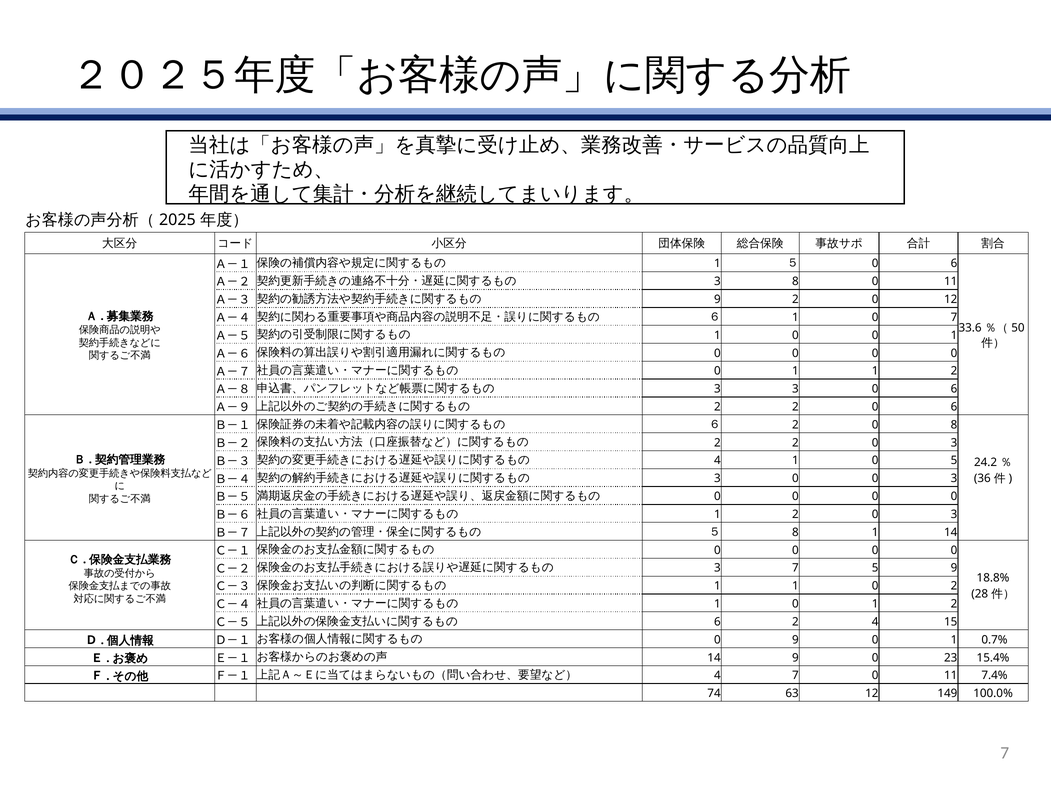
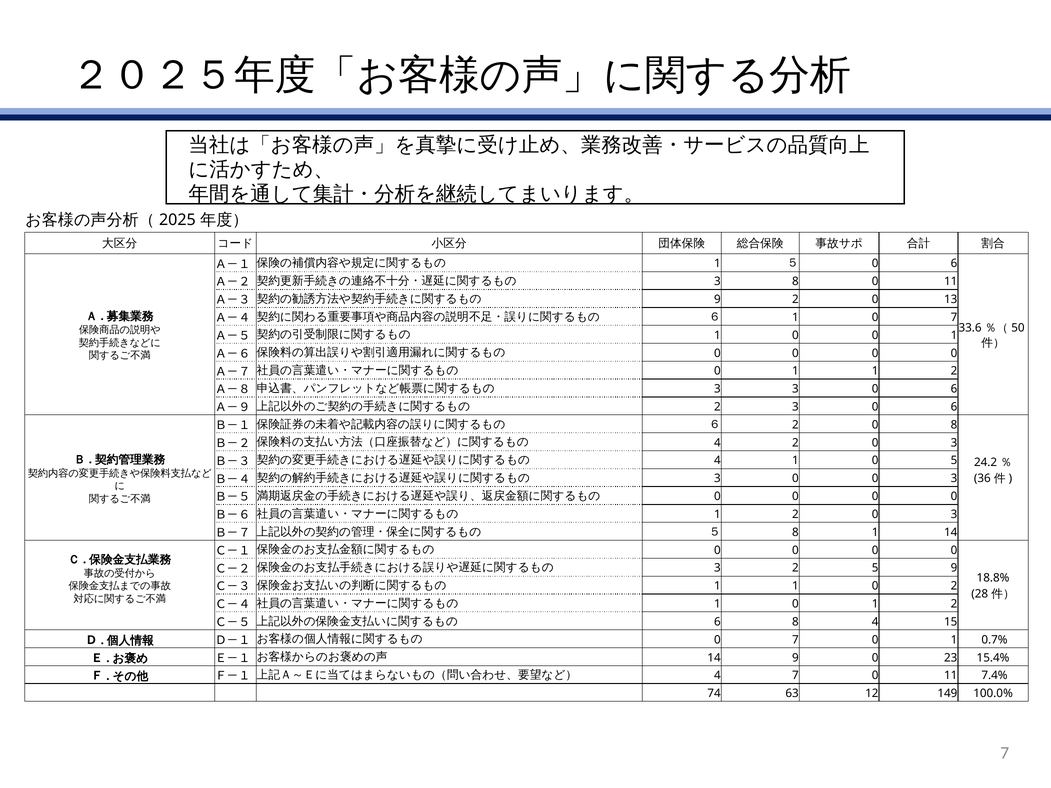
0 12: 12 -> 13
2 at (795, 407): 2 -> 3
2 at (717, 443): 2 -> 4
3 7: 7 -> 2
6 2: 2 -> 8
9 at (795, 640): 9 -> 7
